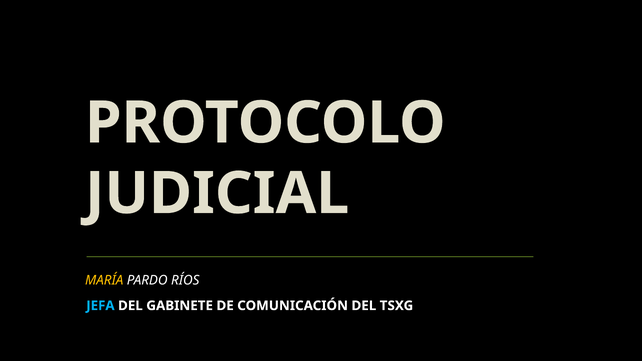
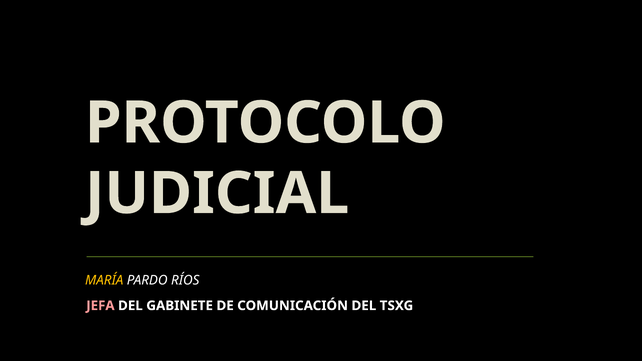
JEFA colour: light blue -> pink
